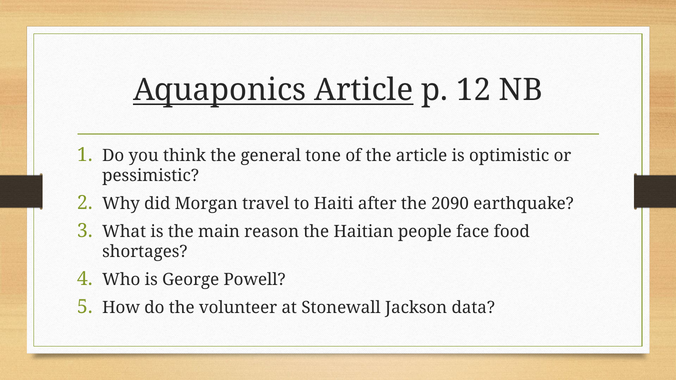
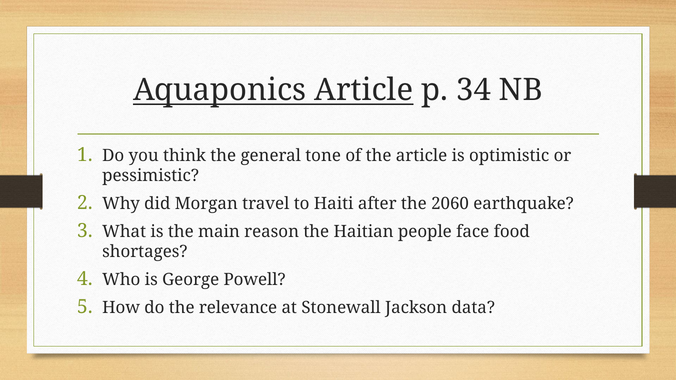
12: 12 -> 34
2090: 2090 -> 2060
volunteer: volunteer -> relevance
